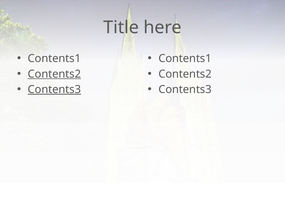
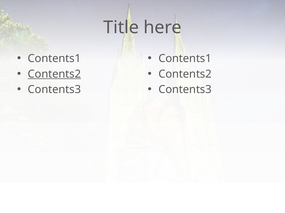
Contents3 at (54, 90) underline: present -> none
